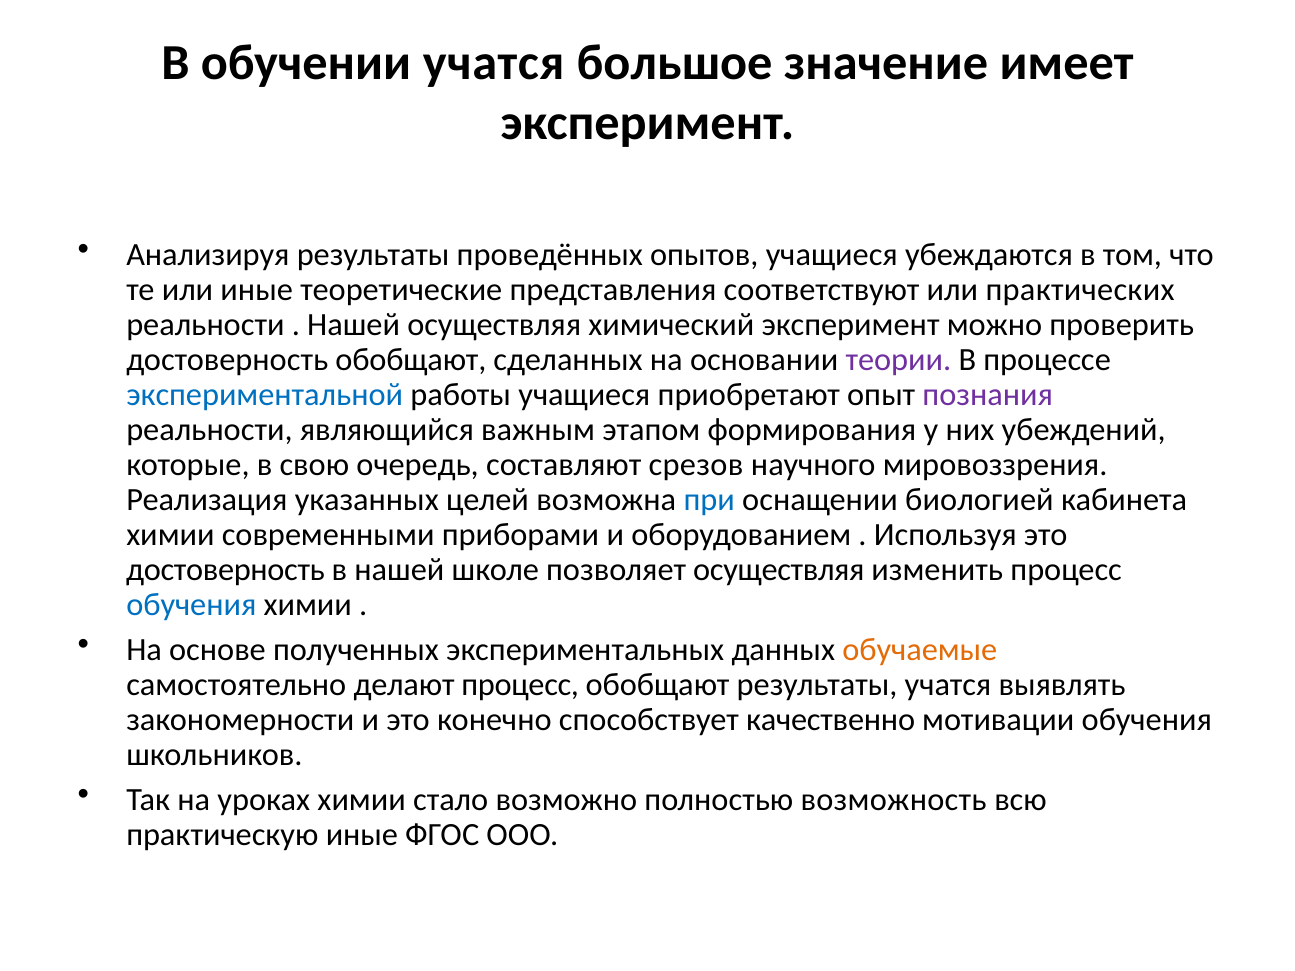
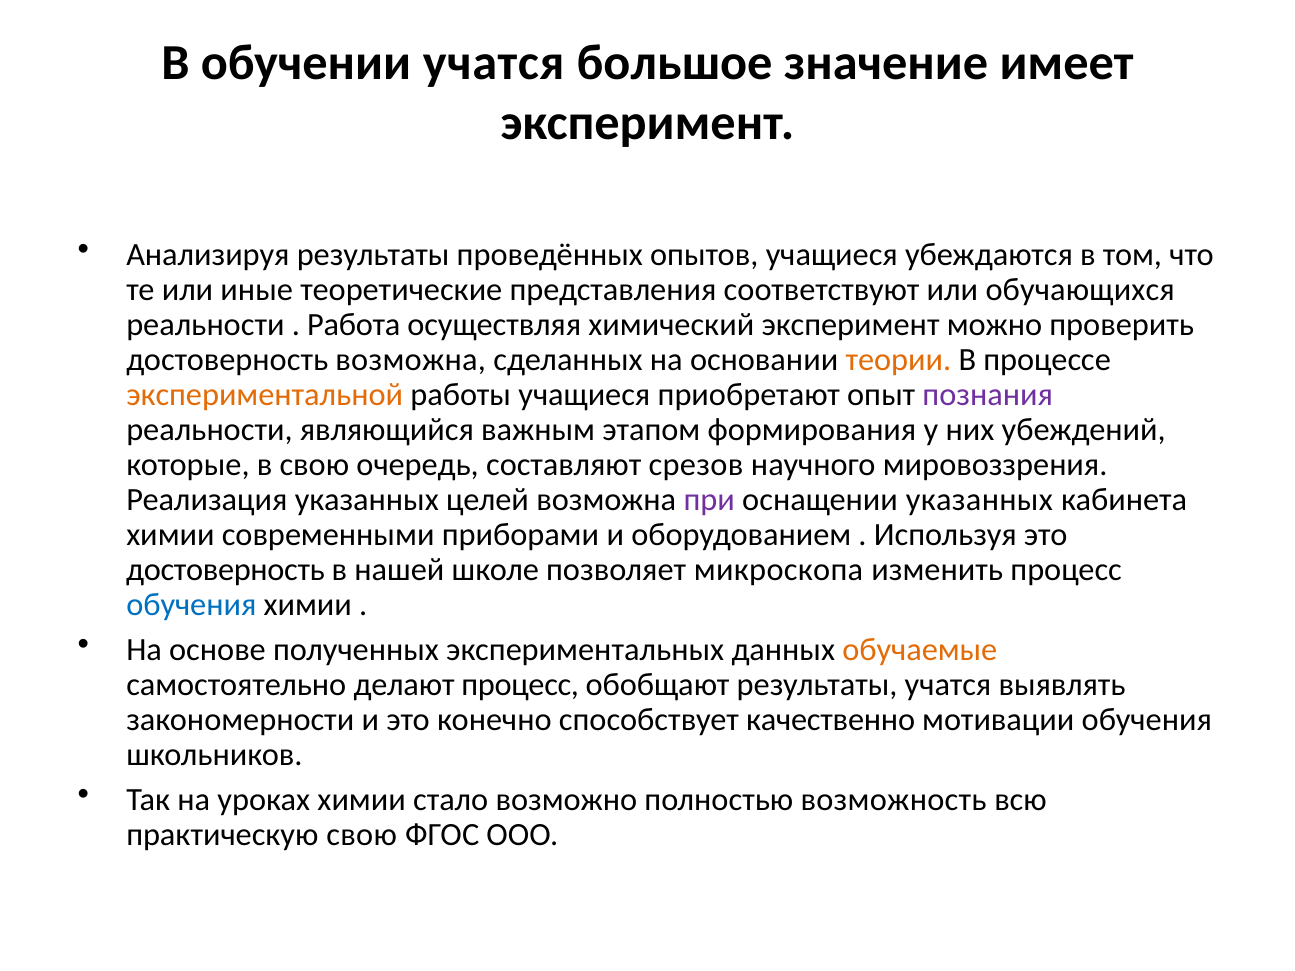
практических: практических -> обучающихся
Нашей at (354, 325): Нашей -> Работа
достоверность обобщают: обобщают -> возможна
теории colour: purple -> orange
экспериментальной colour: blue -> orange
при colour: blue -> purple
оснащении биологией: биологией -> указанных
позволяет осуществляя: осуществляя -> микроскопа
практическую иные: иные -> свою
